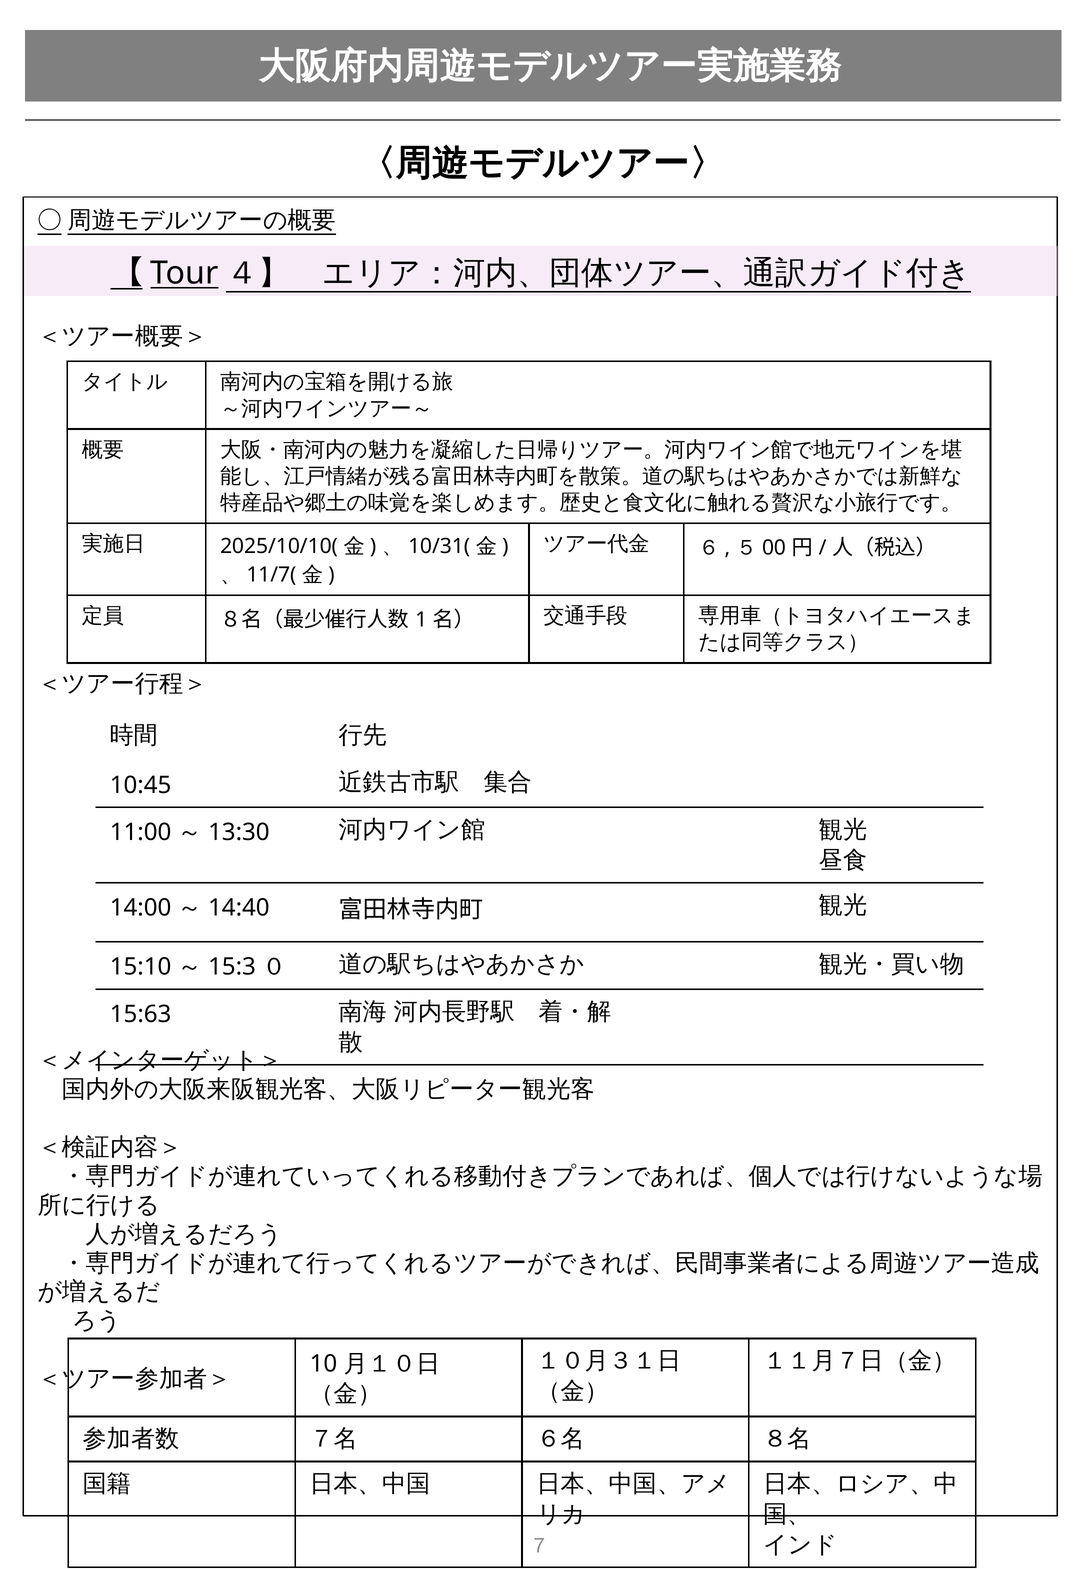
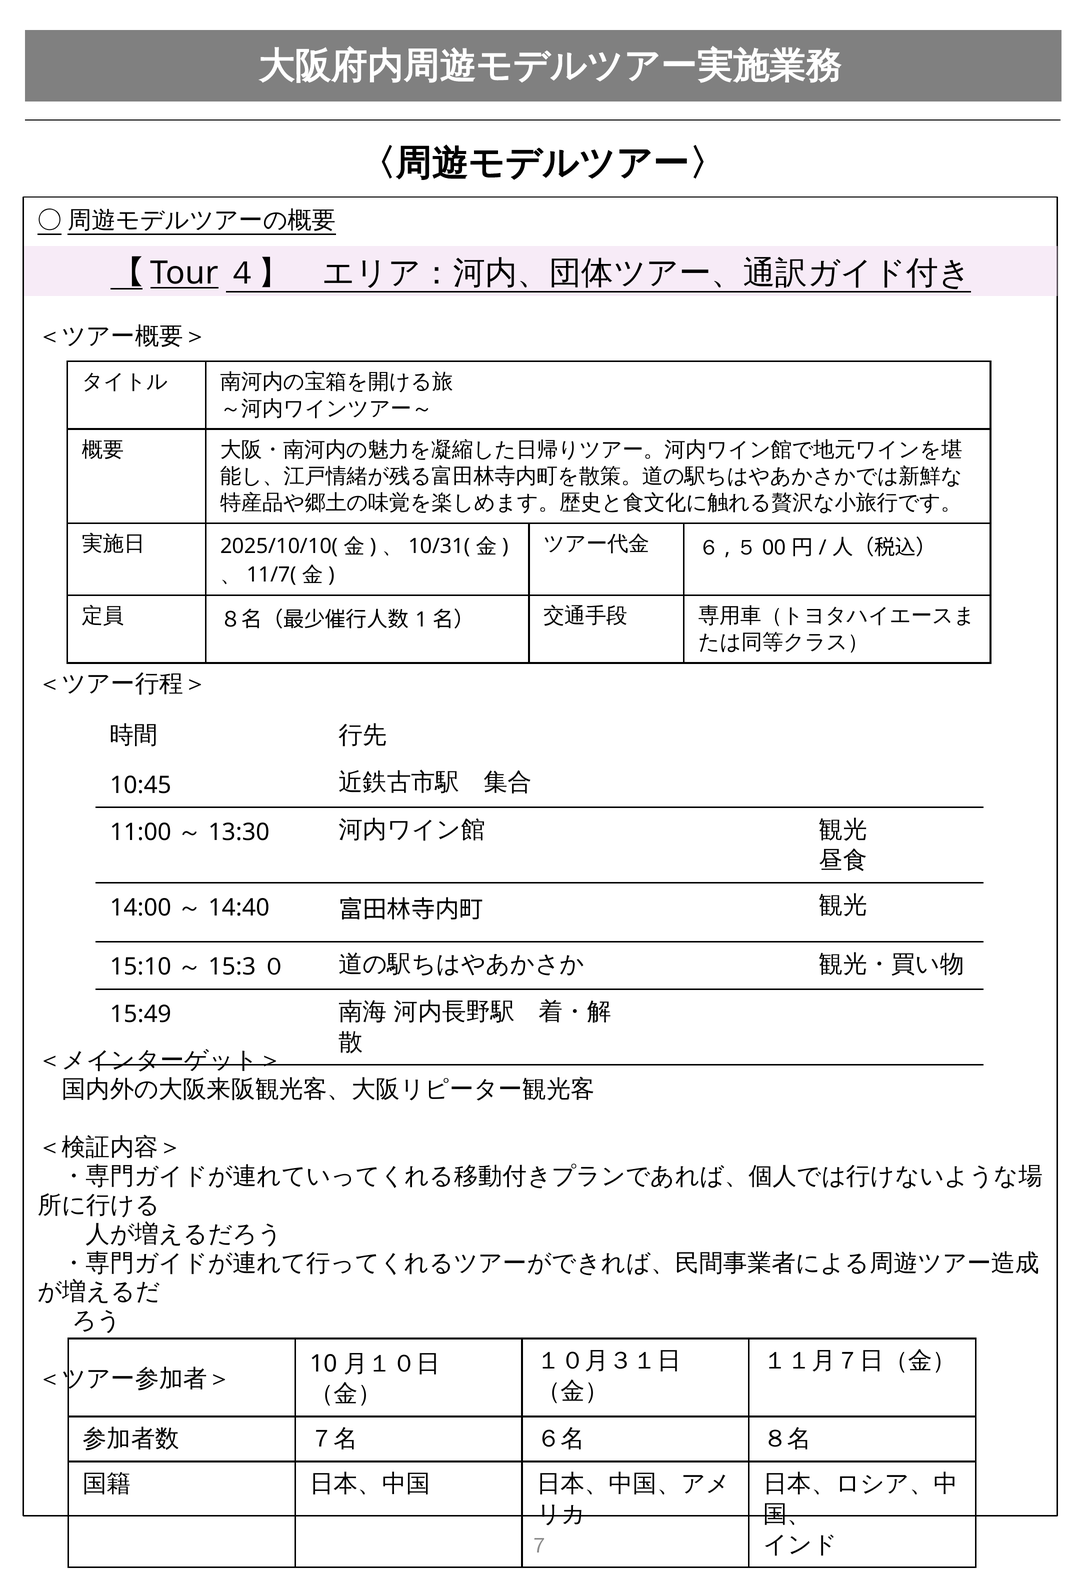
15:63: 15:63 -> 15:49
